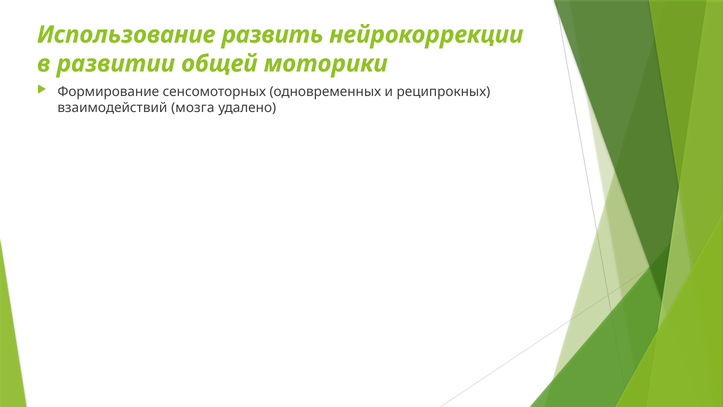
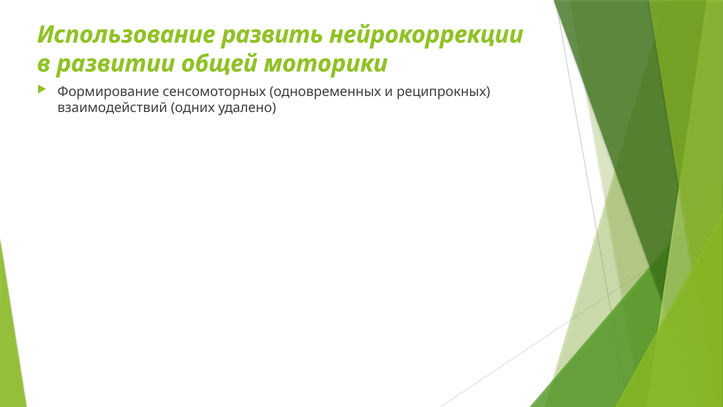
мозга: мозга -> одних
